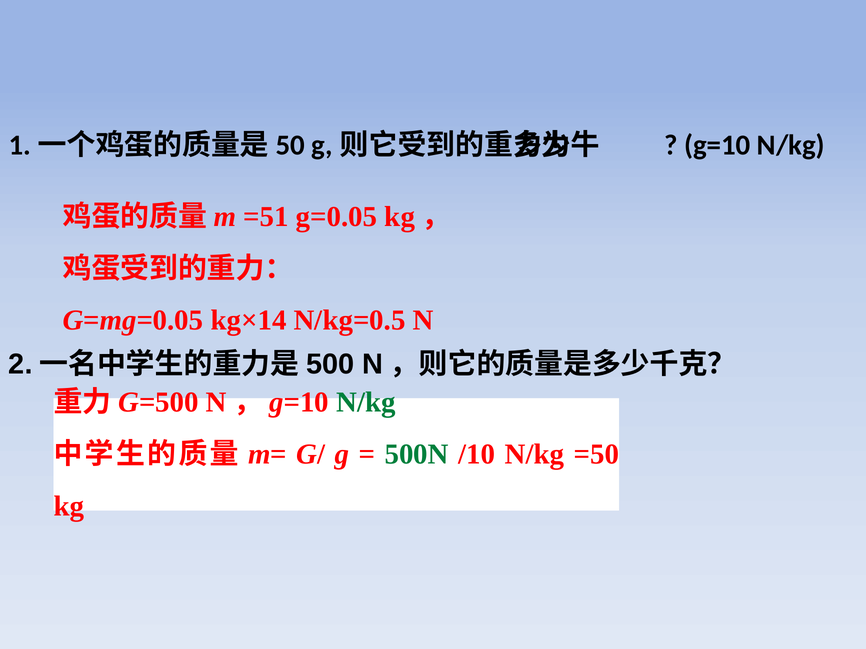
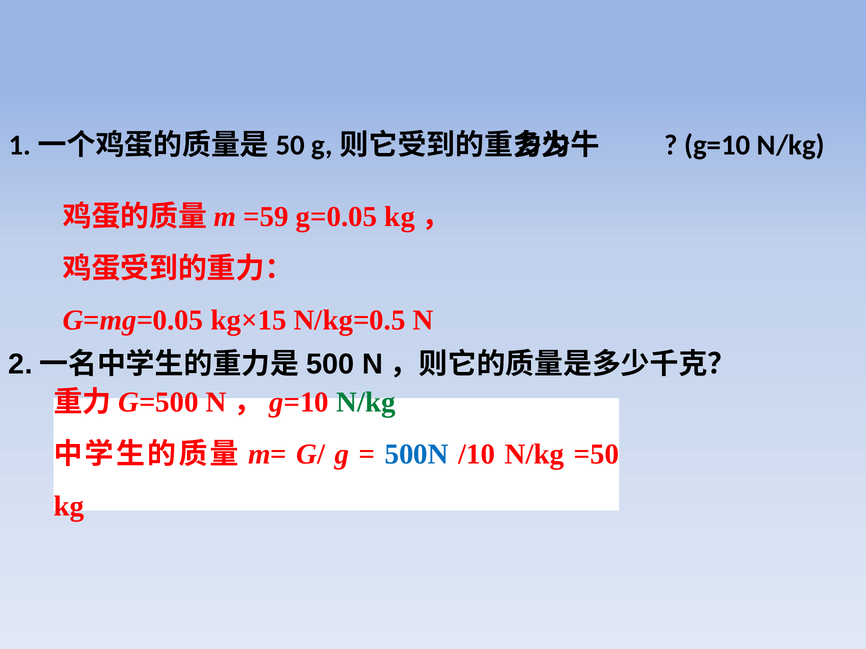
=51: =51 -> =59
kg×14: kg×14 -> kg×15
500N colour: green -> blue
